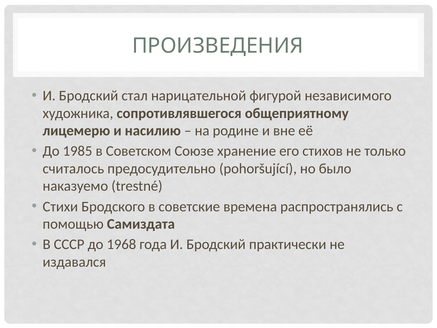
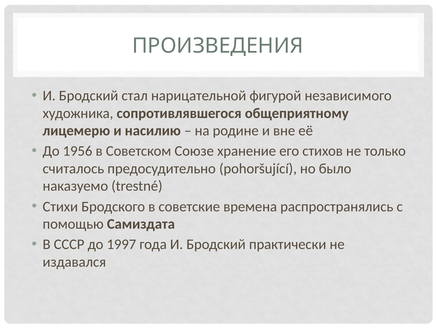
1985: 1985 -> 1956
1968: 1968 -> 1997
